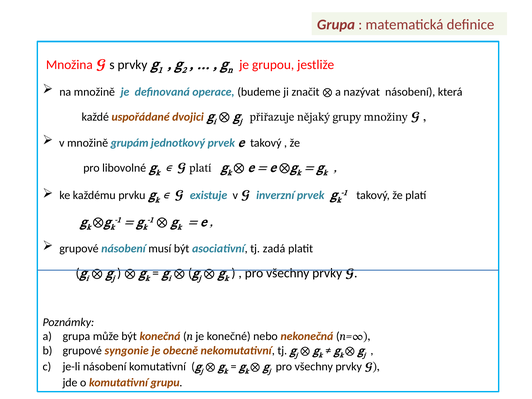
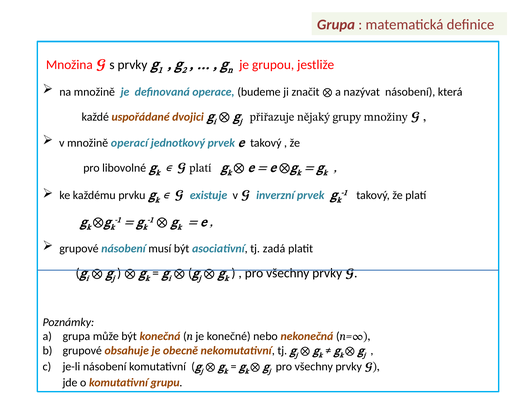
grupám: grupám -> operací
syngonie: syngonie -> obsahuje
